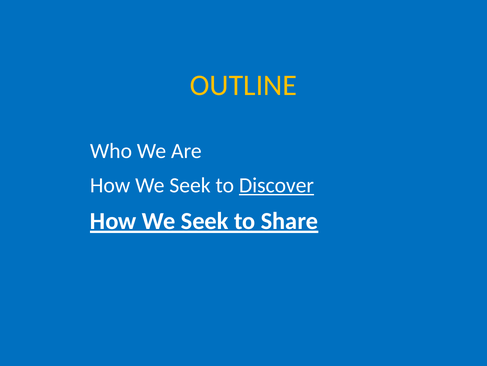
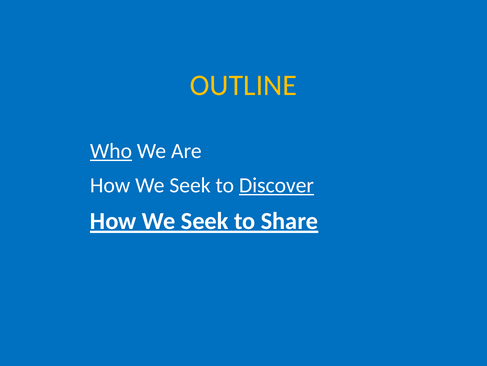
Who underline: none -> present
